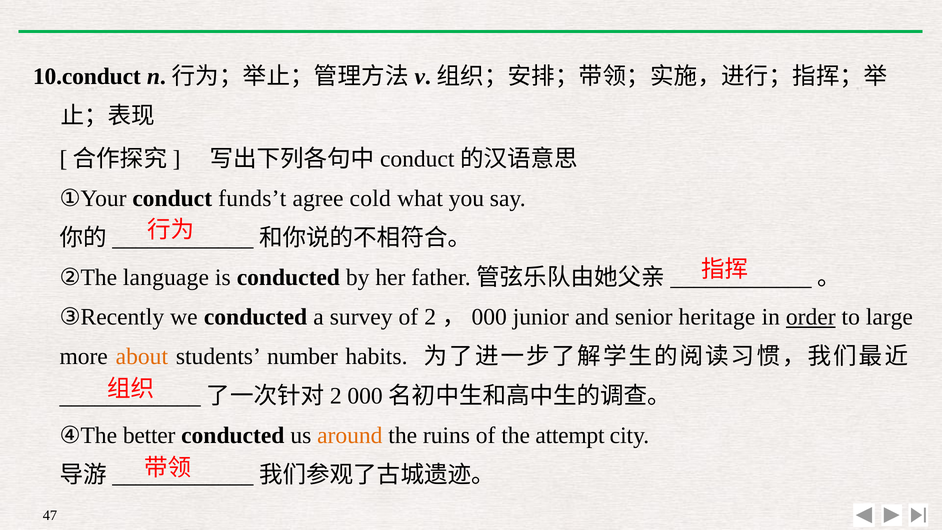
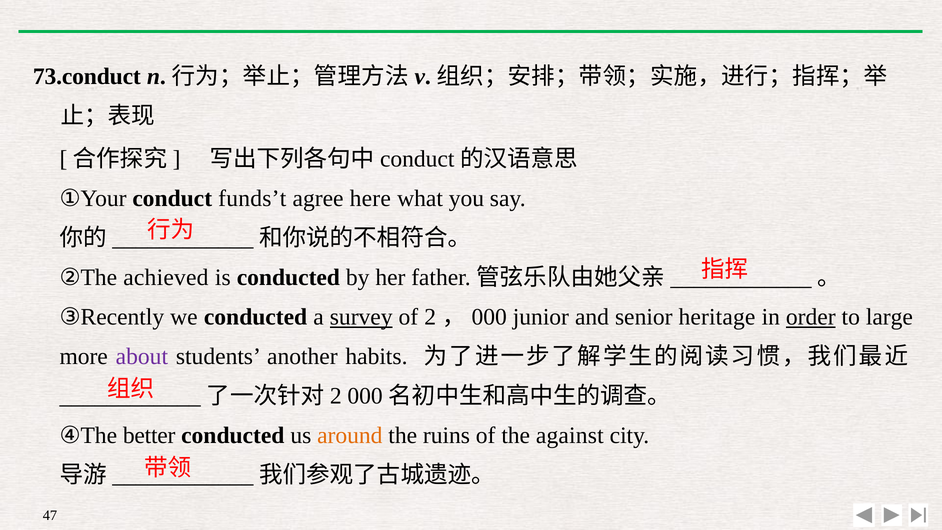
10.conduct: 10.conduct -> 73.conduct
cold: cold -> here
language: language -> achieved
survey underline: none -> present
about colour: orange -> purple
number: number -> another
attempt: attempt -> against
